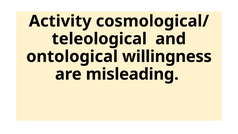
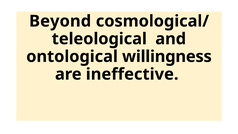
Activity: Activity -> Beyond
misleading: misleading -> ineffective
